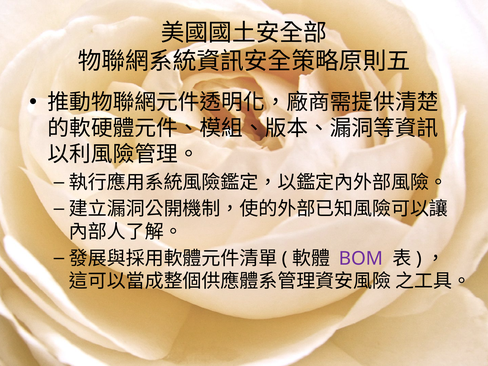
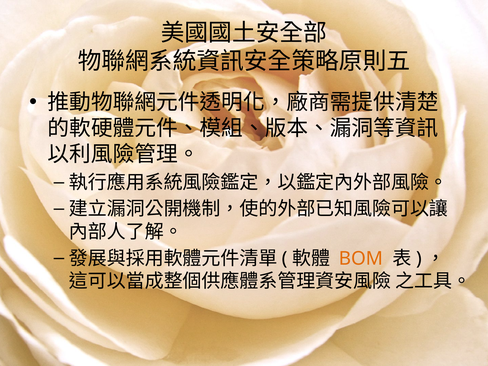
BOM colour: purple -> orange
